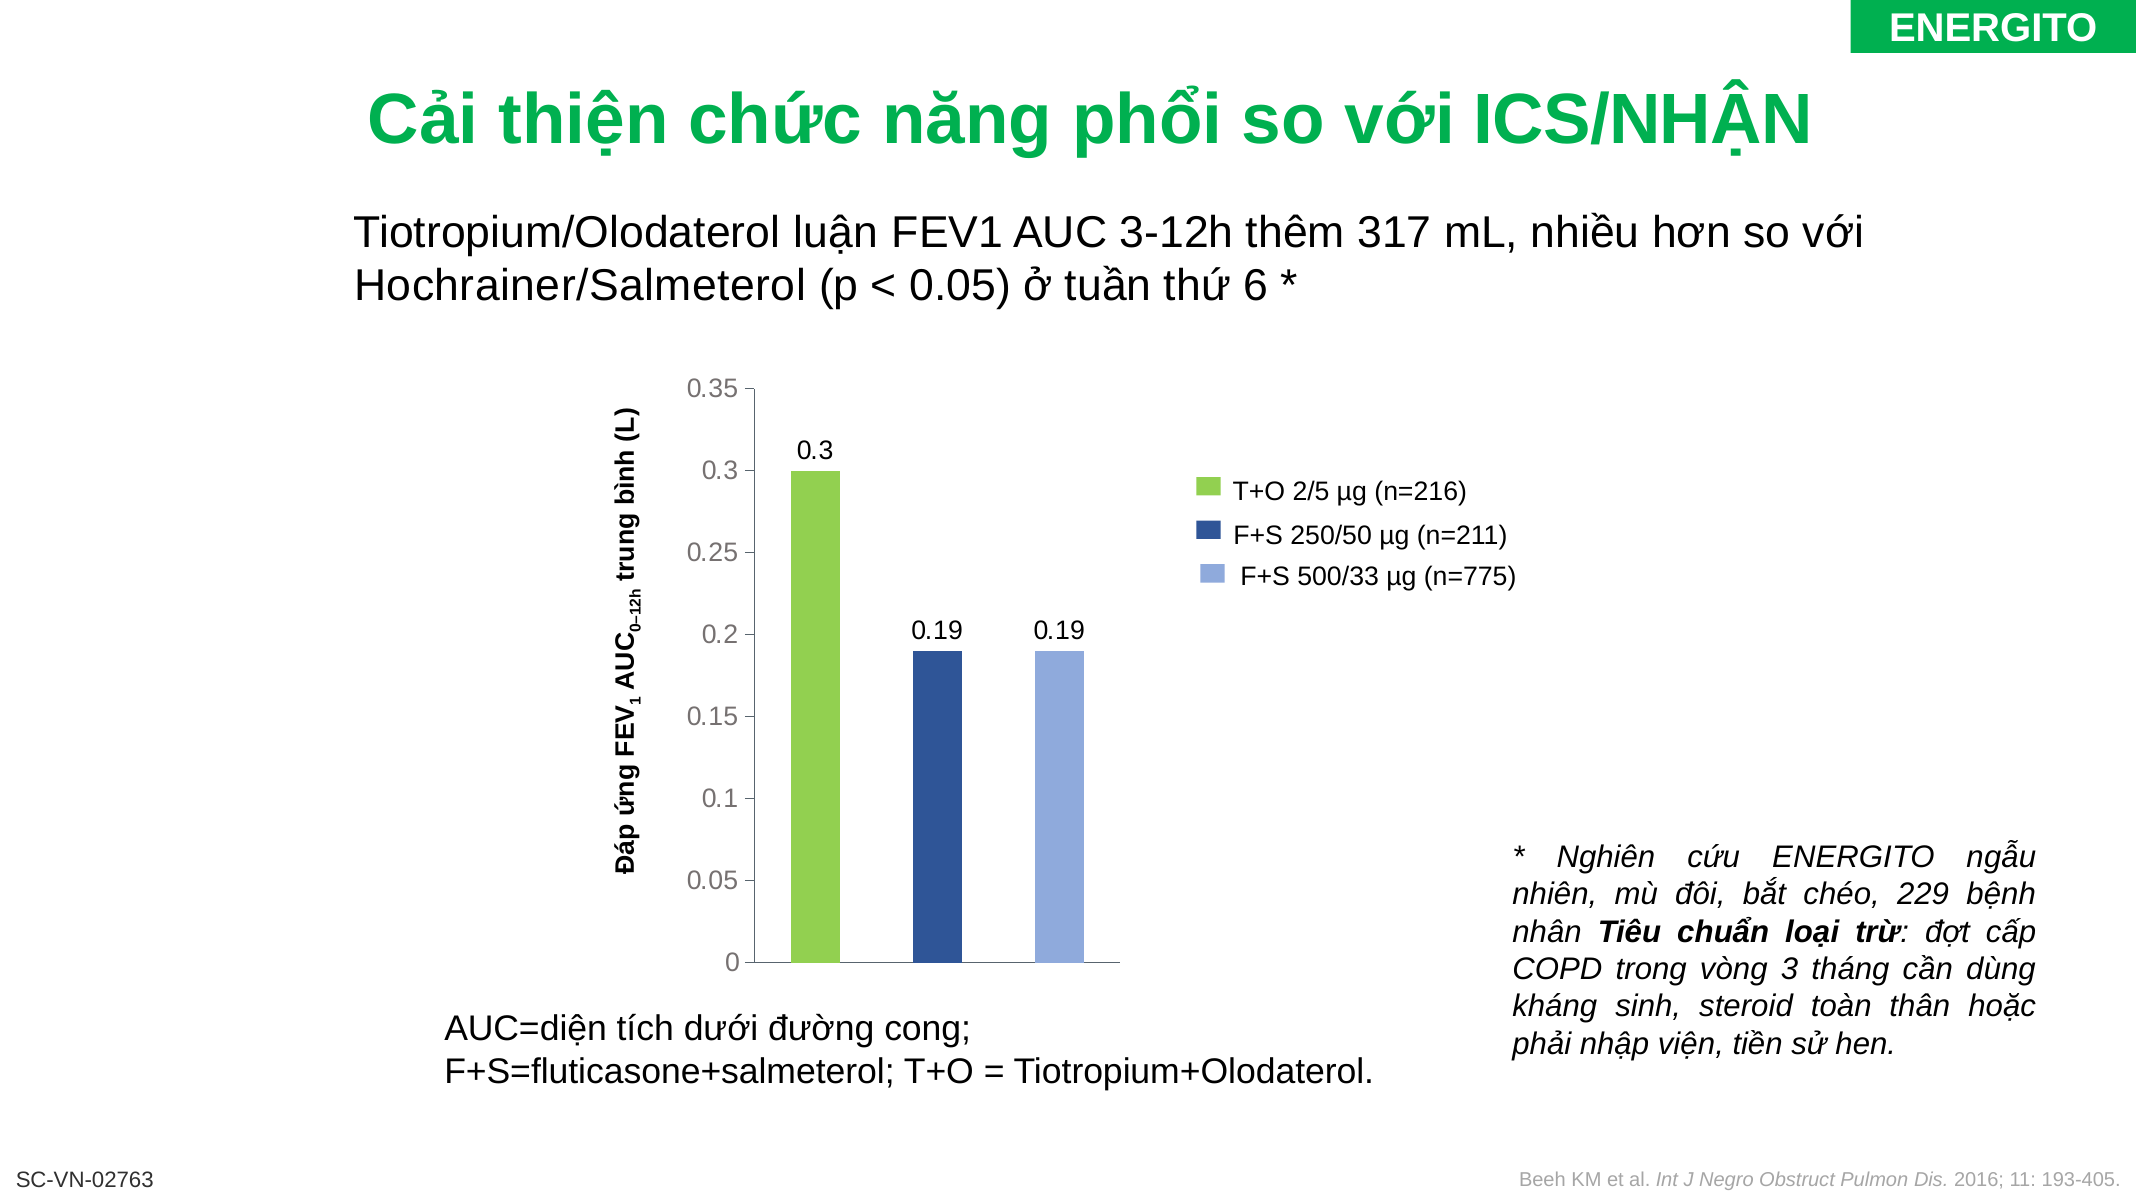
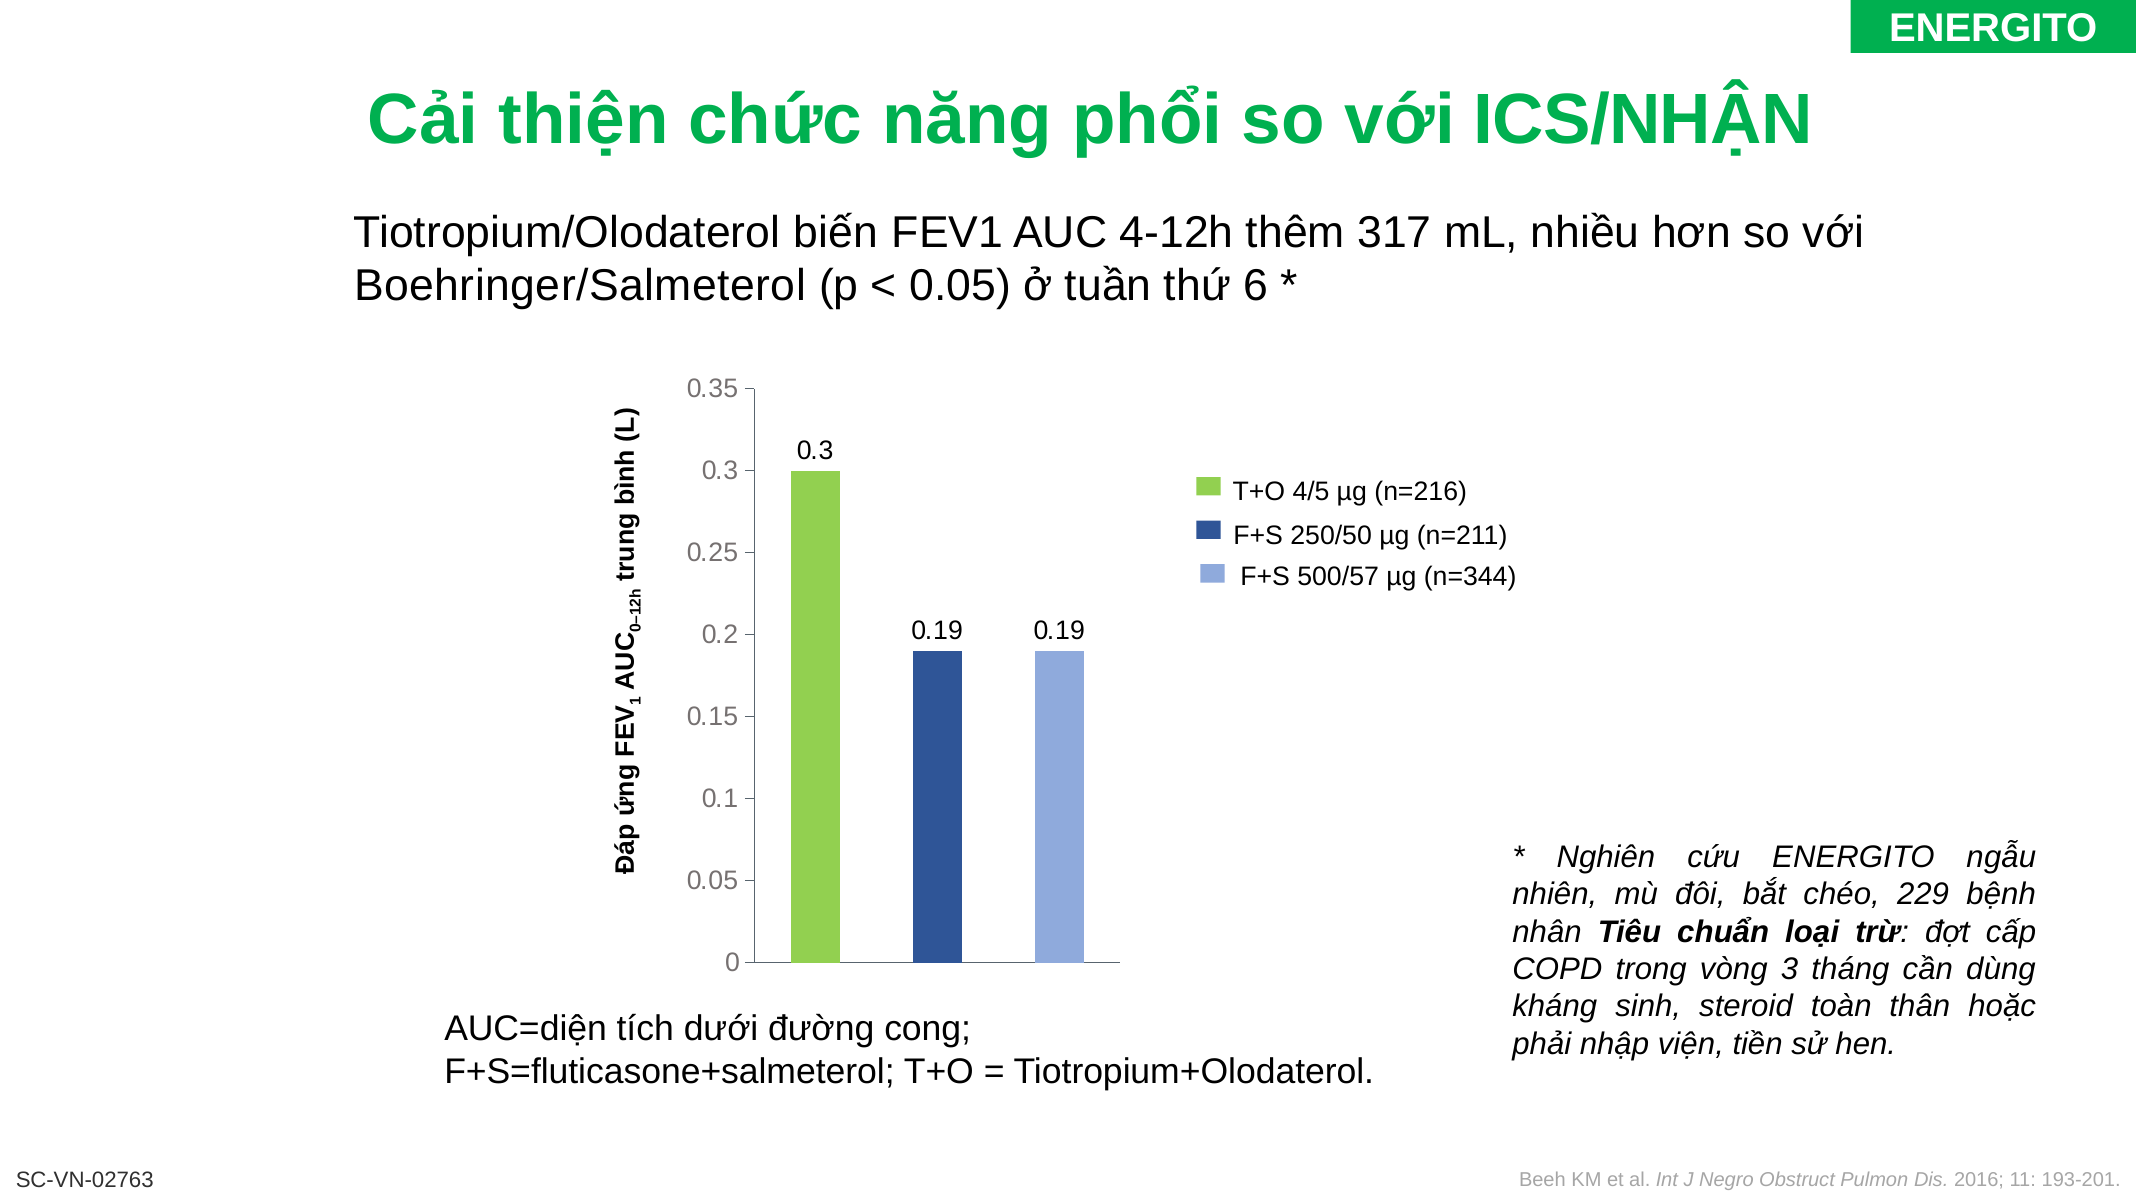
luận: luận -> biến
3-12h: 3-12h -> 4-12h
Hochrainer/Salmeterol: Hochrainer/Salmeterol -> Boehringer/Salmeterol
2/5: 2/5 -> 4/5
500/33: 500/33 -> 500/57
n=775: n=775 -> n=344
193-405: 193-405 -> 193-201
